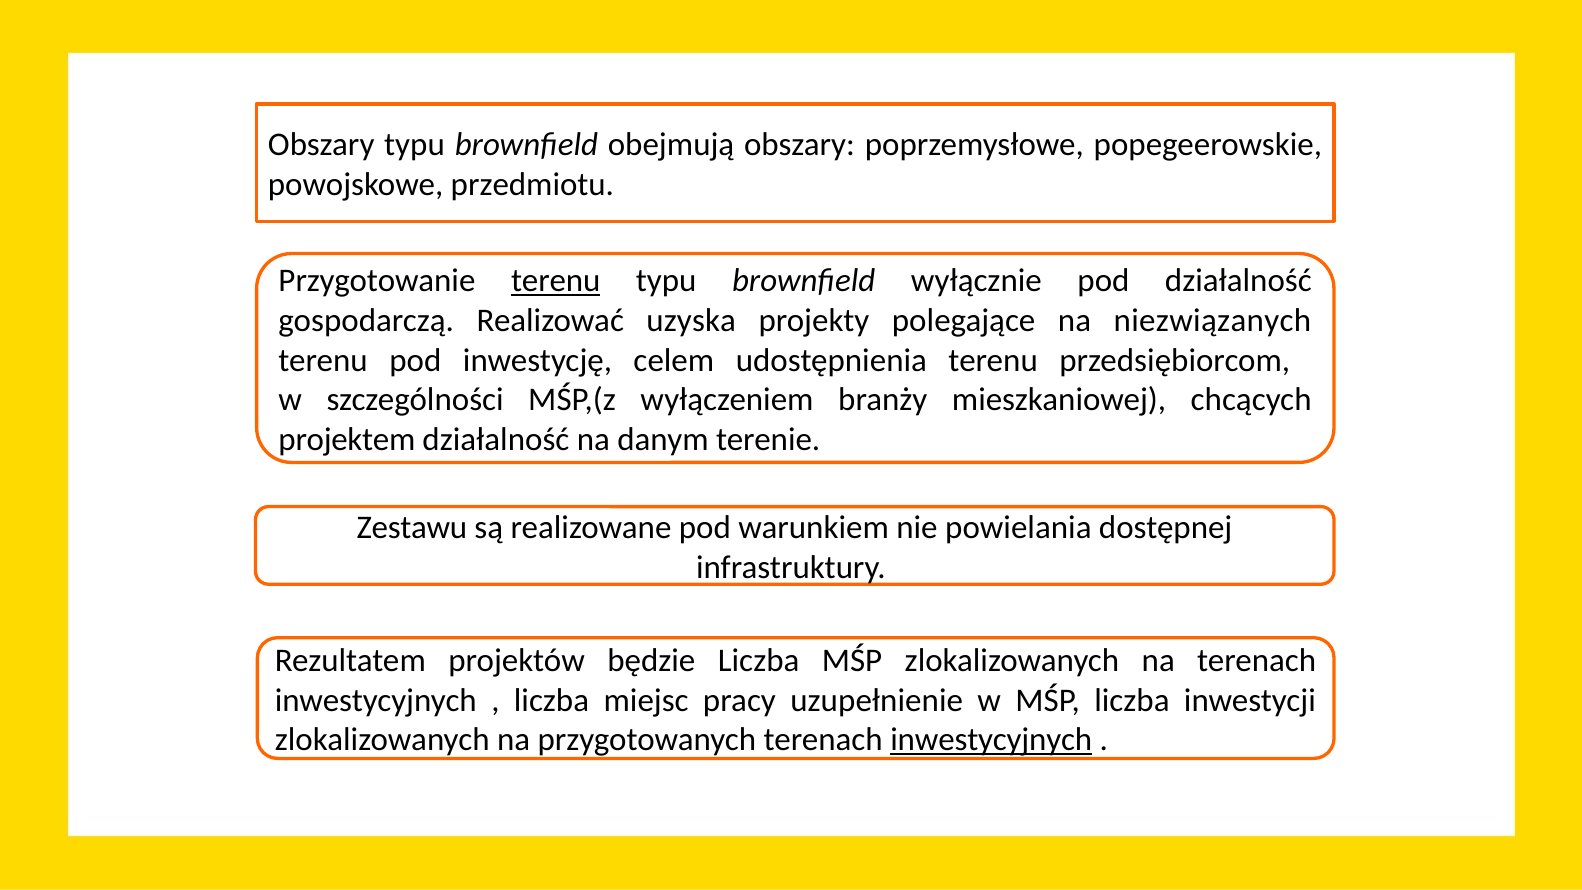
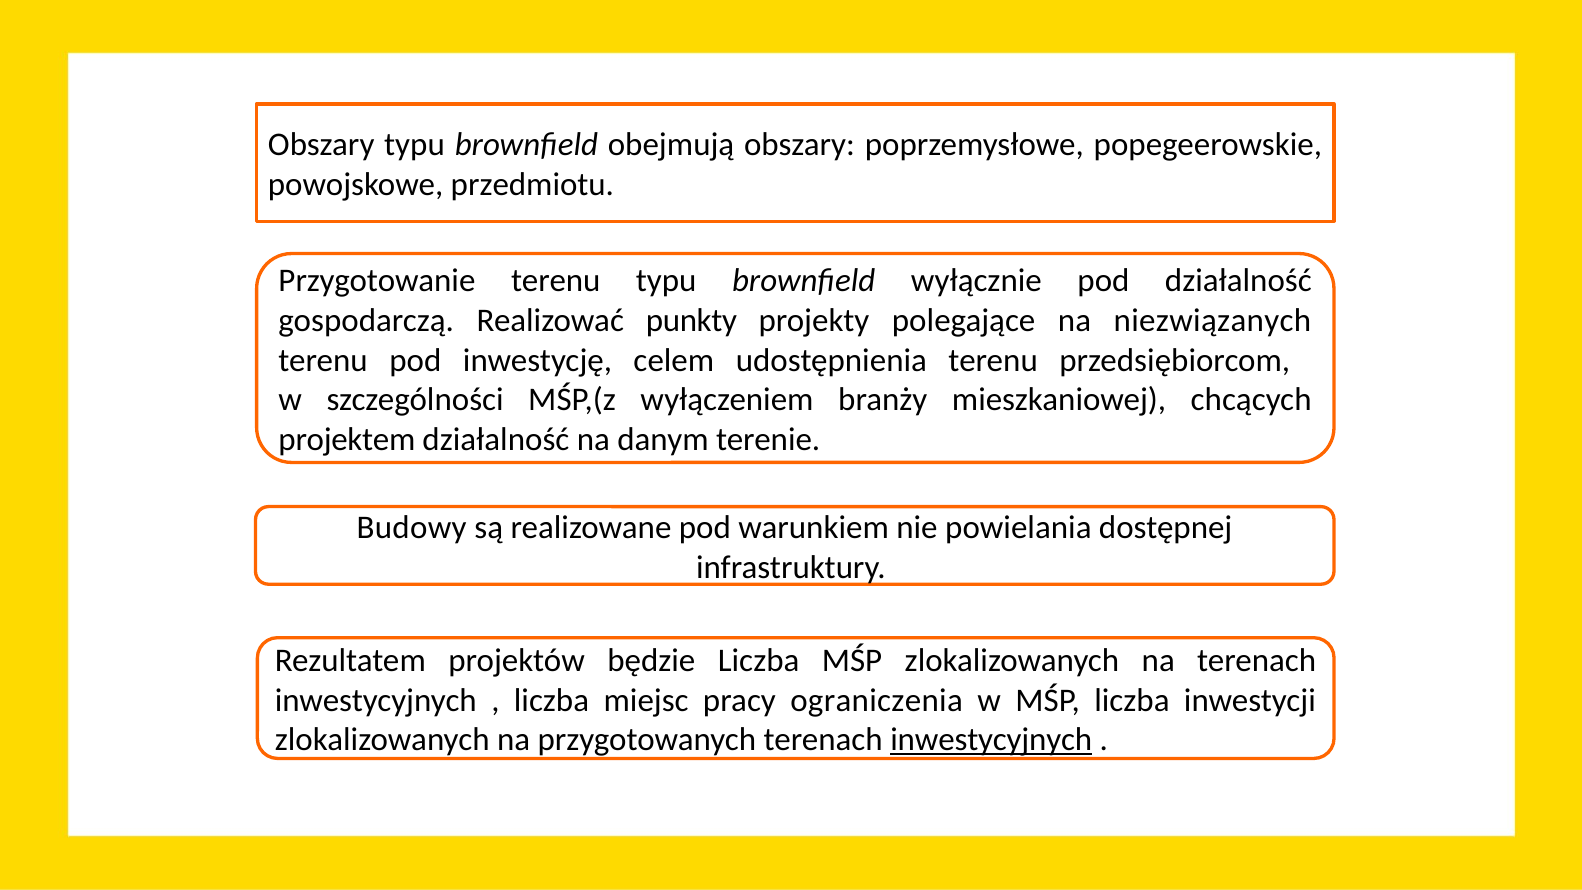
terenu at (556, 281) underline: present -> none
uzyska: uzyska -> punkty
Zestawu: Zestawu -> Budowy
uzupełnienie: uzupełnienie -> ograniczenia
